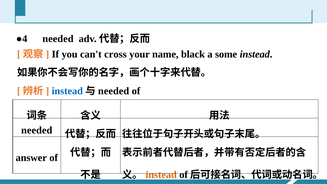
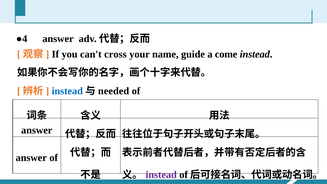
●4 needed: needed -> answer
black: black -> guide
some: some -> come
needed at (37, 130): needed -> answer
instead at (161, 175) colour: orange -> purple
